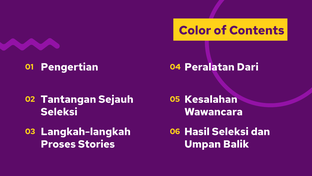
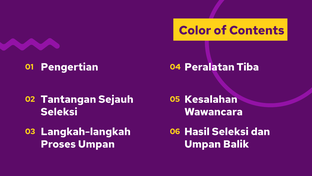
Dari: Dari -> Tiba
Proses Stories: Stories -> Umpan
